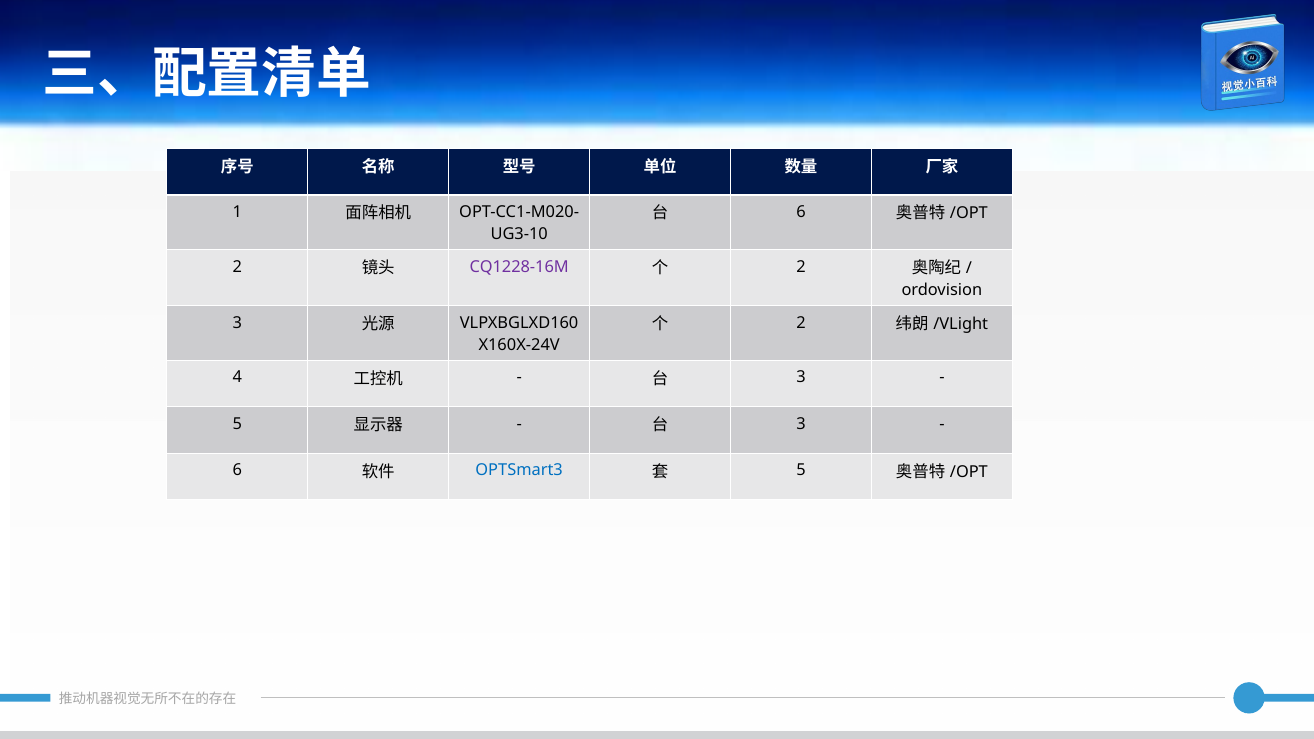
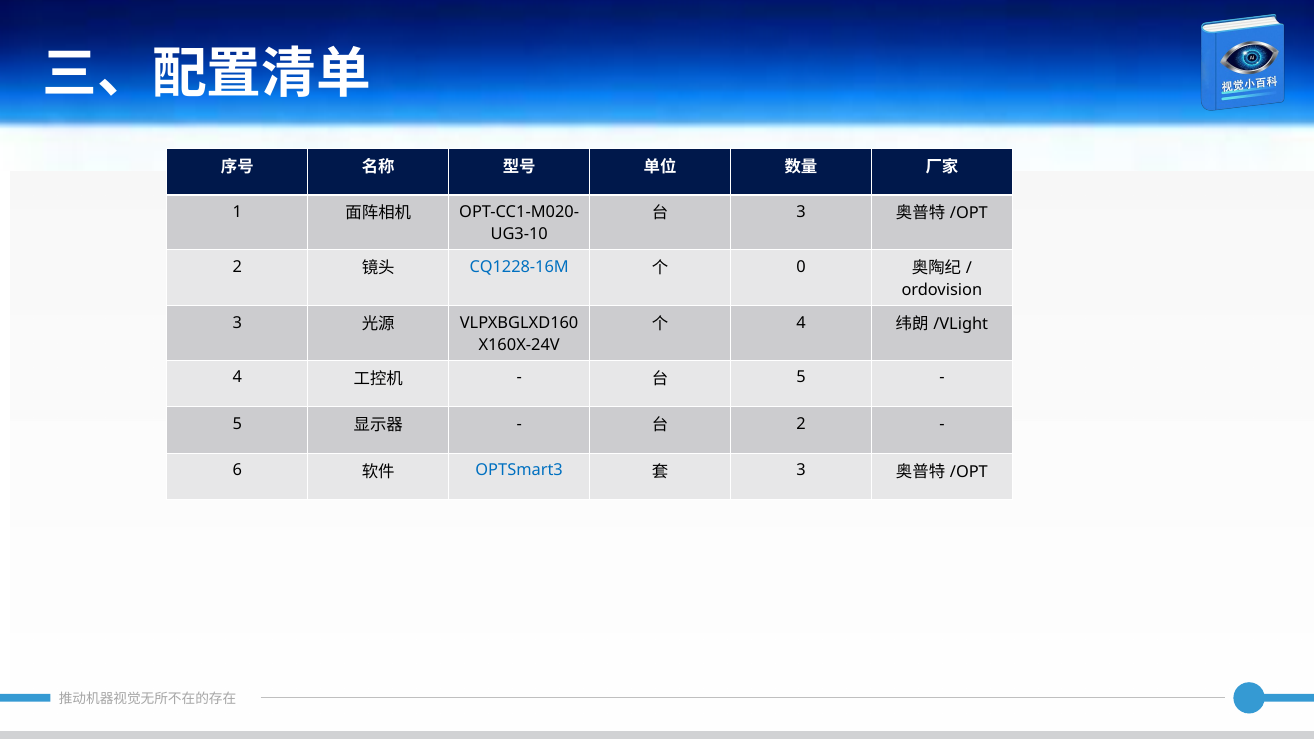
6 at (801, 212): 6 -> 3
CQ1228-16M colour: purple -> blue
2 at (801, 267): 2 -> 0
2 at (801, 323): 2 -> 4
3 at (801, 377): 3 -> 5
3 at (801, 424): 3 -> 2
5 at (801, 470): 5 -> 3
